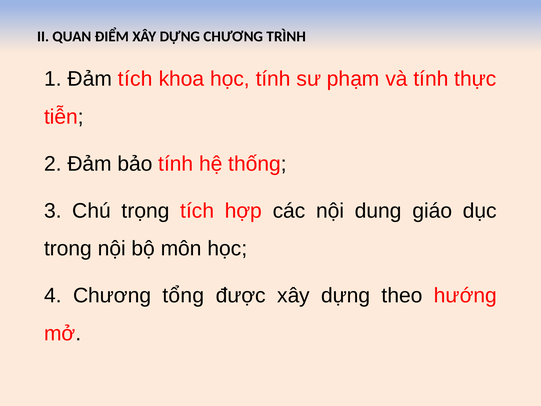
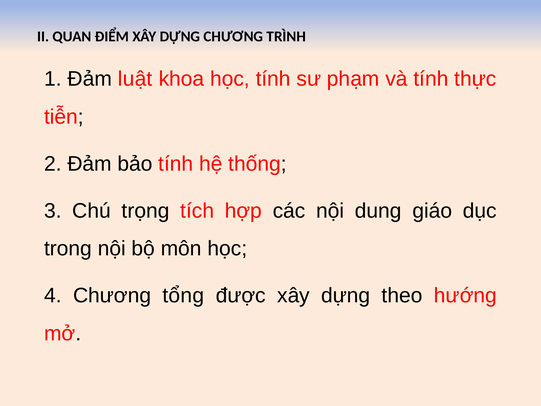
Đảm tích: tích -> luật
